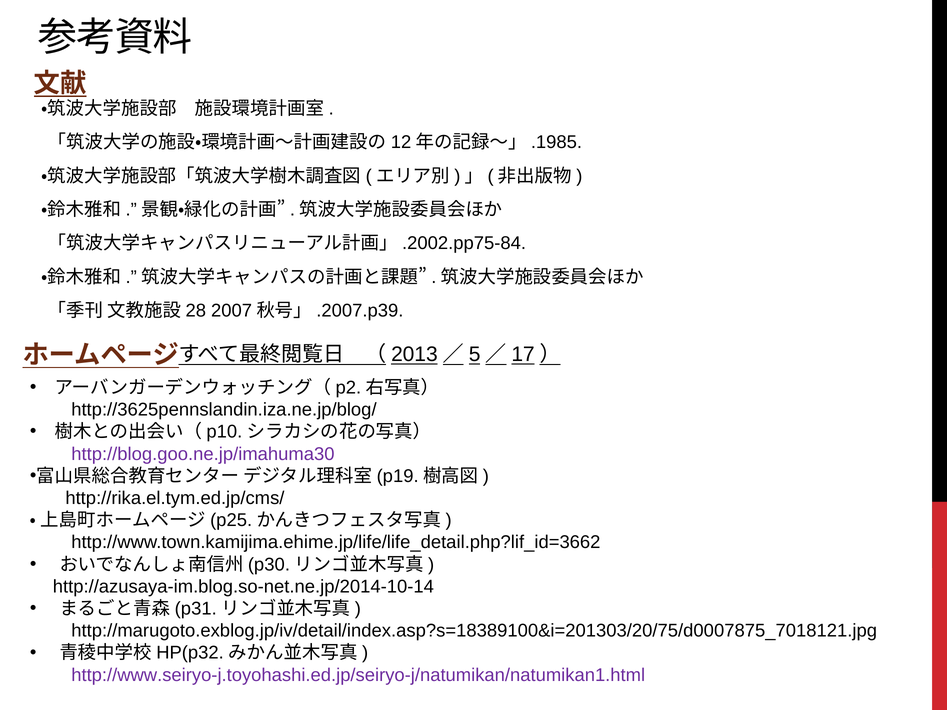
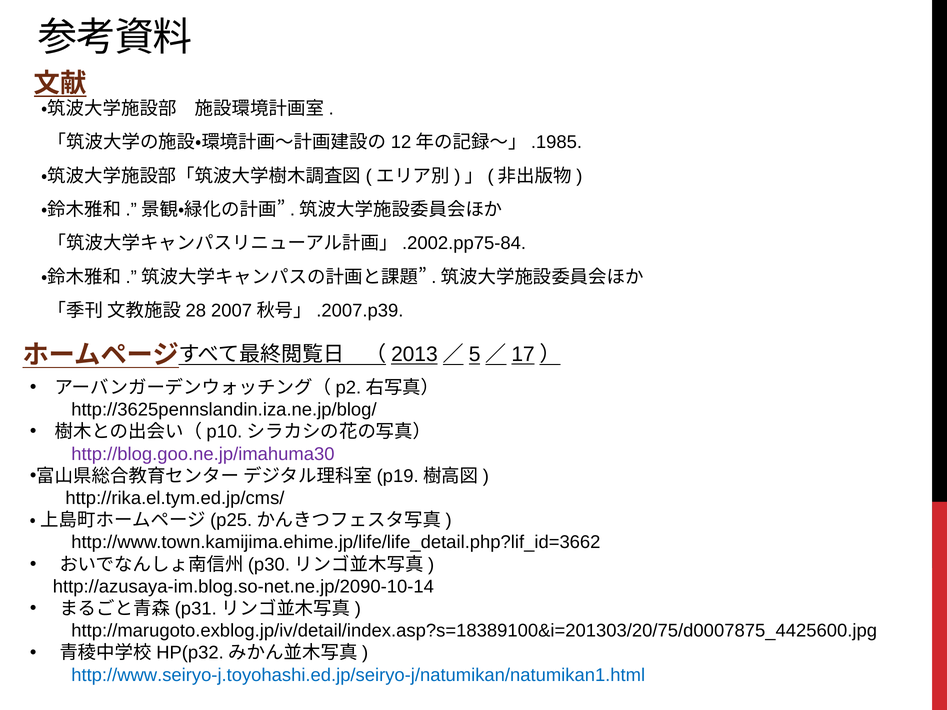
http://azusaya-im.blog.so-net.ne.jp/2014-10-14: http://azusaya-im.blog.so-net.ne.jp/2014-10-14 -> http://azusaya-im.blog.so-net.ne.jp/2090-10-14
http://marugoto.exblog.jp/iv/detail/index.asp?s=18389100&i=201303/20/75/d0007875_7018121.jpg: http://marugoto.exblog.jp/iv/detail/index.asp?s=18389100&i=201303/20/75/d0007875_7018121.jpg -> http://marugoto.exblog.jp/iv/detail/index.asp?s=18389100&i=201303/20/75/d0007875_4425600.jpg
http://www.seiryo-j.toyohashi.ed.jp/seiryo-j/natumikan/natumikan1.html colour: purple -> blue
